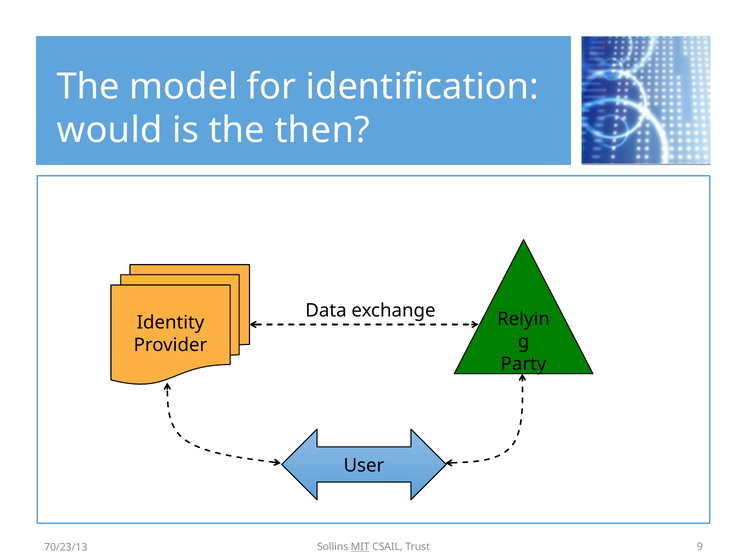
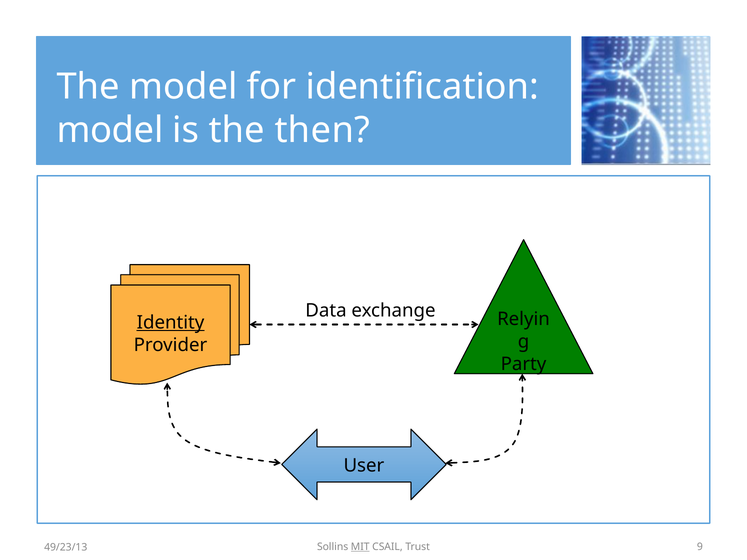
would at (110, 130): would -> model
Identity underline: none -> present
70/23/13: 70/23/13 -> 49/23/13
